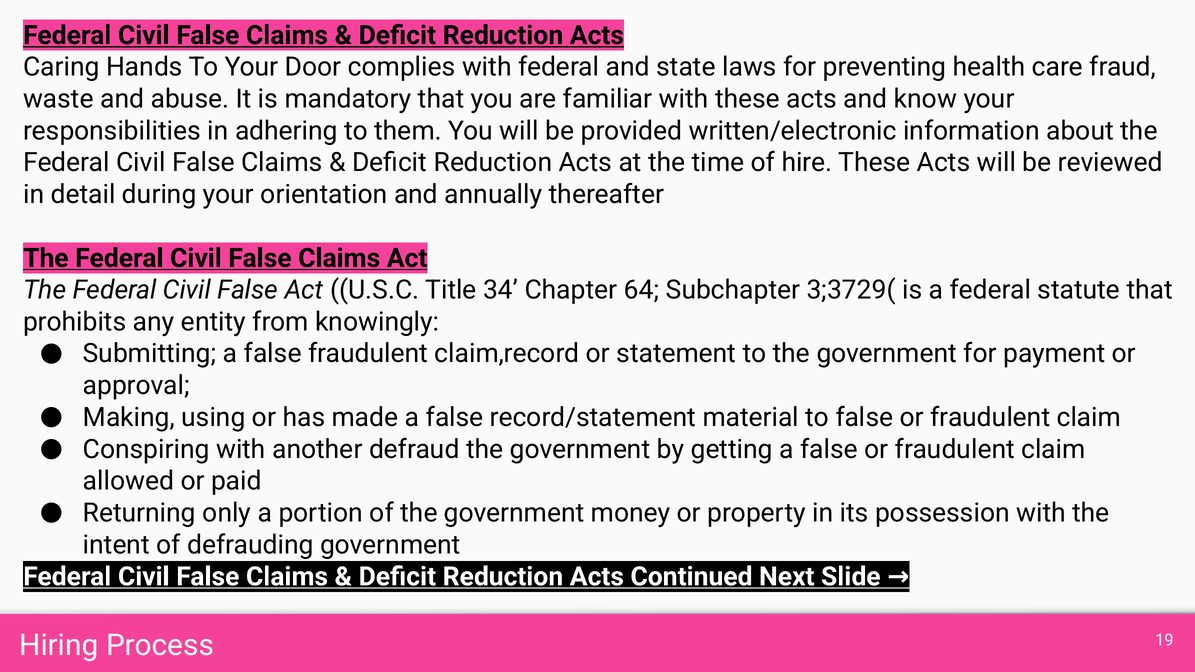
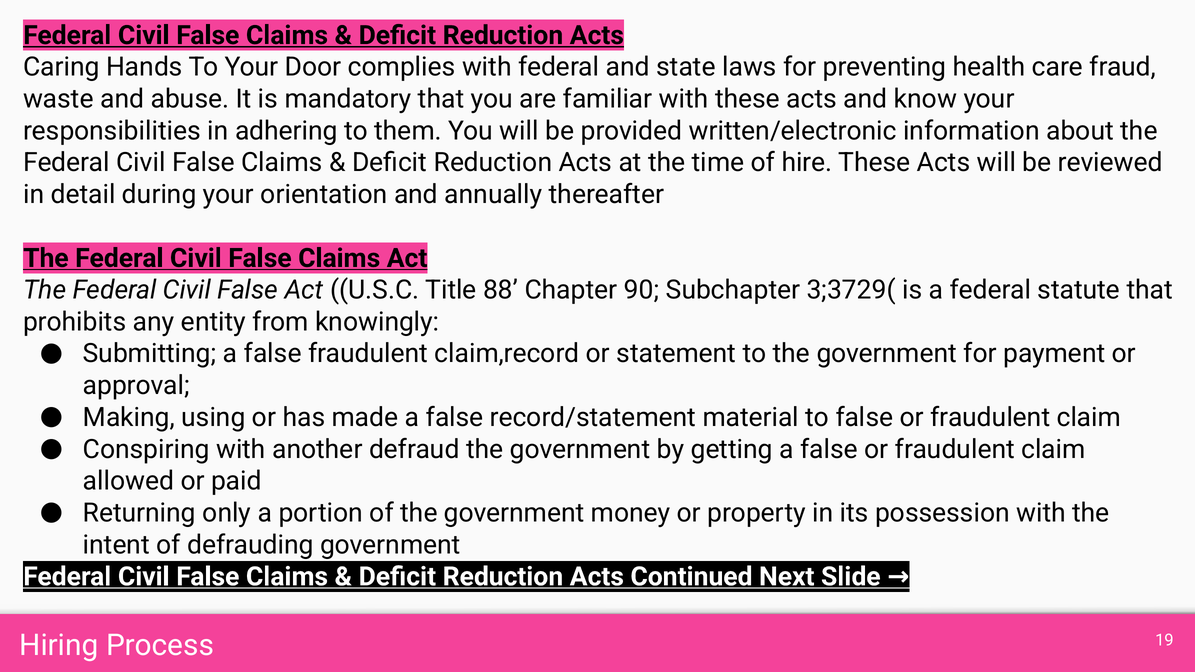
34: 34 -> 88
64: 64 -> 90
